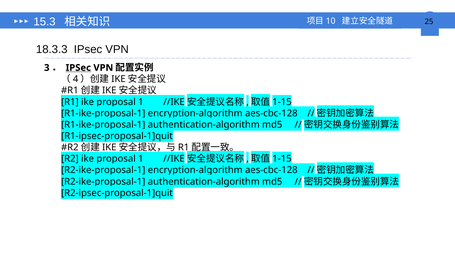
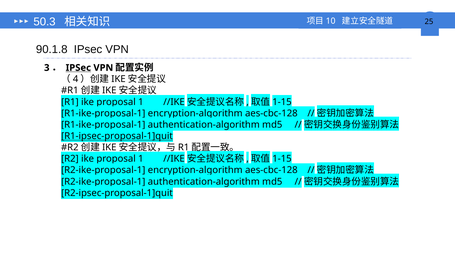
15.3: 15.3 -> 50.3
18.3.3: 18.3.3 -> 90.1.8
R1-ipsec-proposal-1]quit underline: none -> present
